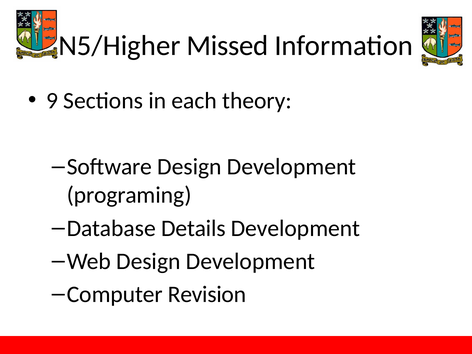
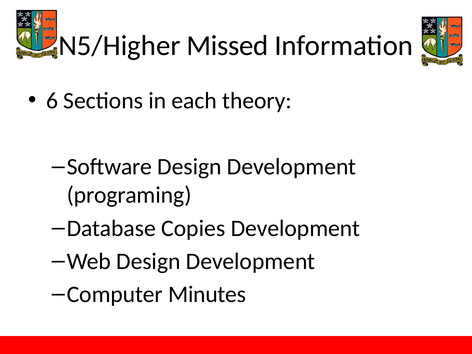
9: 9 -> 6
Details: Details -> Copies
Revision: Revision -> Minutes
